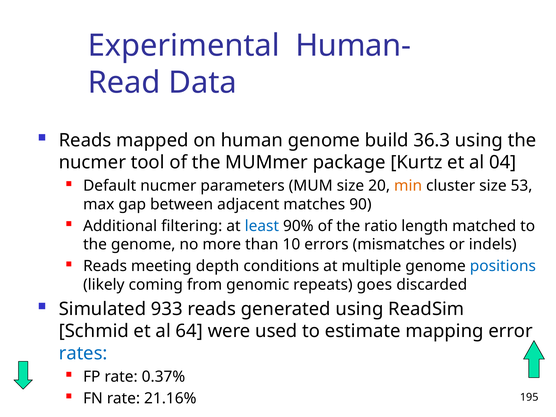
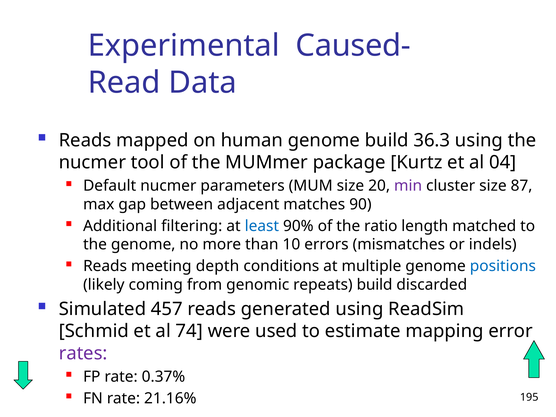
Human-: Human- -> Caused-
min colour: orange -> purple
53: 53 -> 87
repeats goes: goes -> build
933: 933 -> 457
64: 64 -> 74
rates colour: blue -> purple
